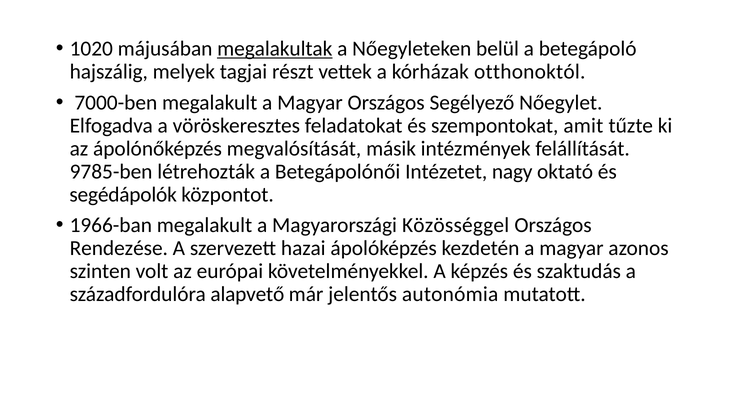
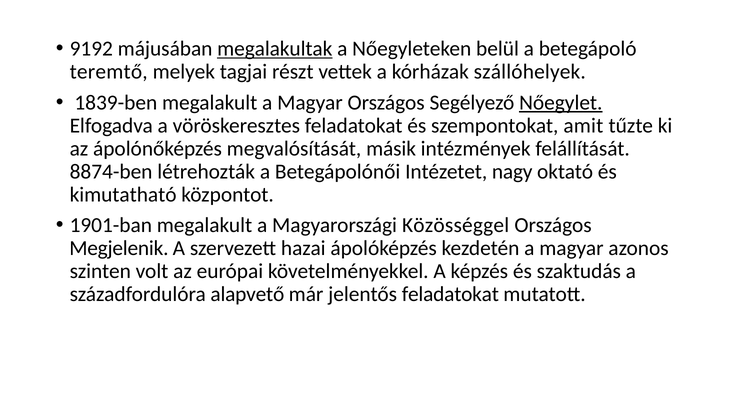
1020: 1020 -> 9192
hajszálig: hajszálig -> teremtő
otthonoktól: otthonoktól -> szállóhelyek
7000-ben: 7000-ben -> 1839-ben
Nőegylet underline: none -> present
9785-ben: 9785-ben -> 8874-ben
segédápolók: segédápolók -> kimutatható
1966-ban: 1966-ban -> 1901-ban
Rendezése: Rendezése -> Megjelenik
jelentős autonómia: autonómia -> feladatokat
